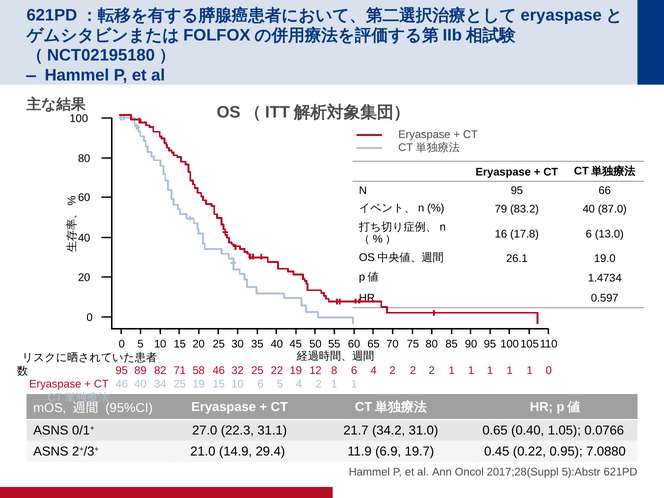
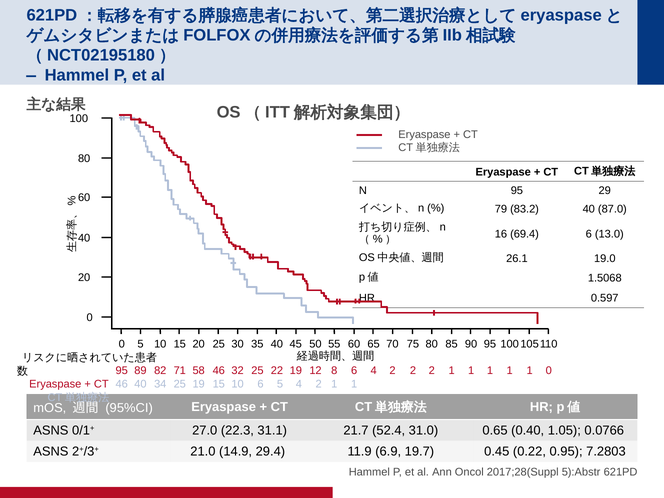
66: 66 -> 29
17.8: 17.8 -> 69.4
1.4734: 1.4734 -> 1.5068
34.2: 34.2 -> 52.4
7.0880: 7.0880 -> 7.2803
